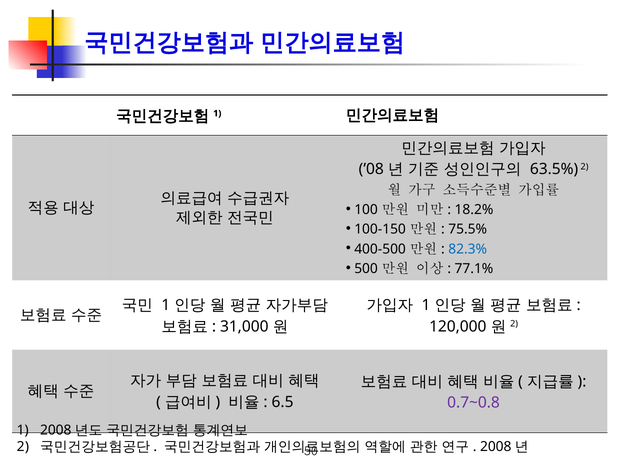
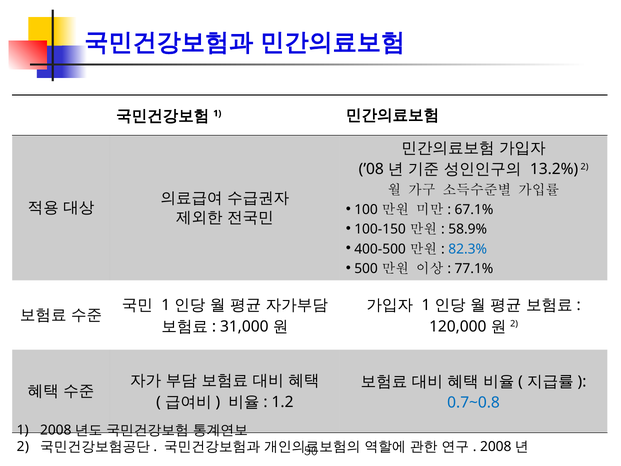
63.5%: 63.5% -> 13.2%
18.2%: 18.2% -> 67.1%
75.5%: 75.5% -> 58.9%
6.5: 6.5 -> 1.2
0.7~0.8 colour: purple -> blue
